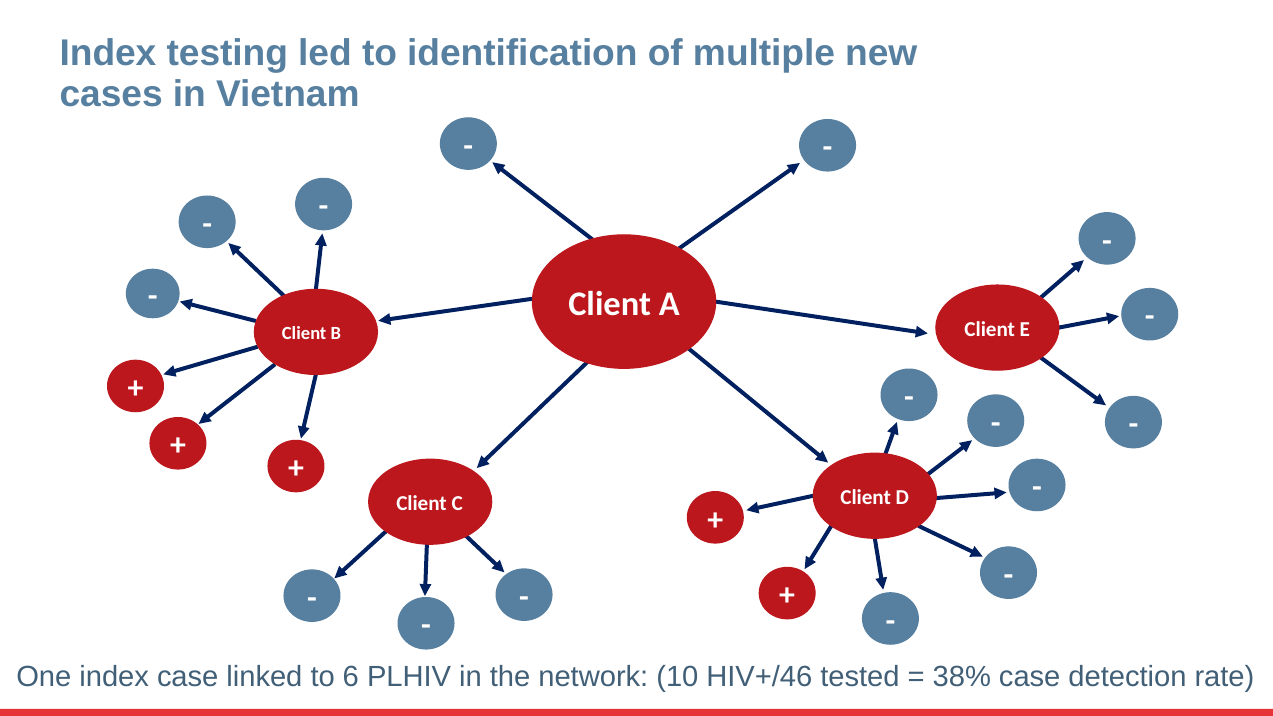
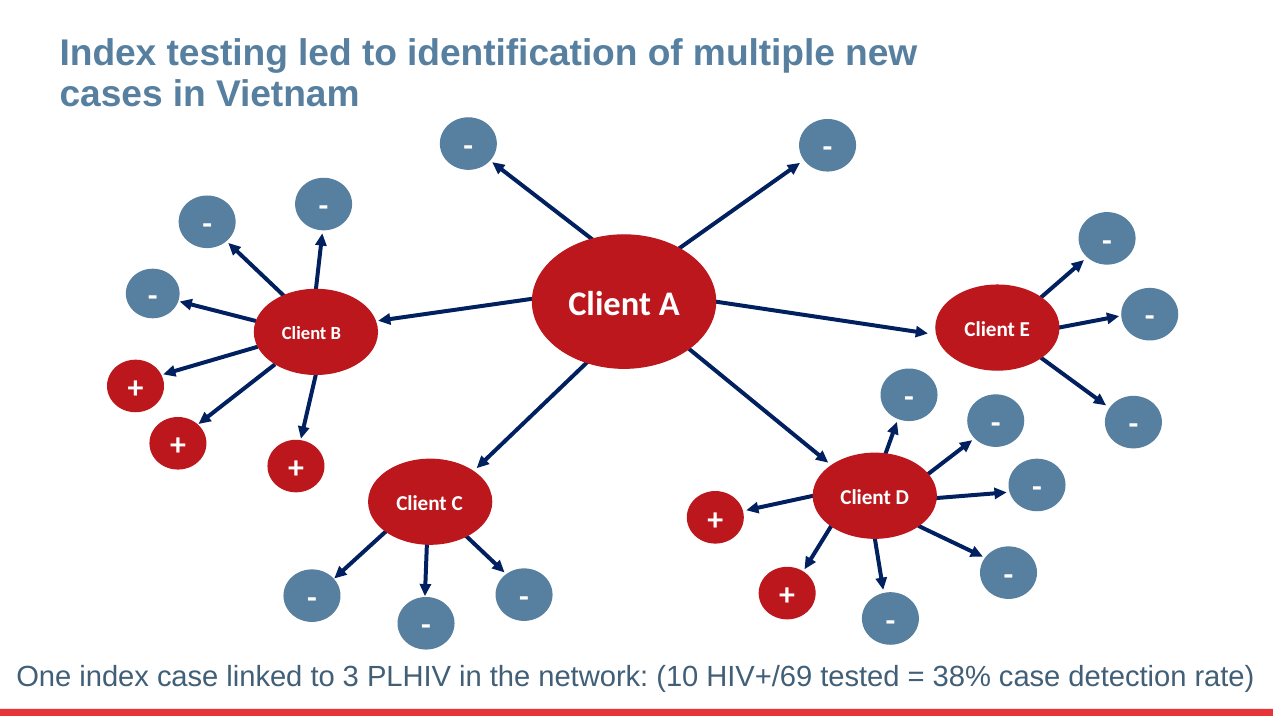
6: 6 -> 3
HIV+/46: HIV+/46 -> HIV+/69
